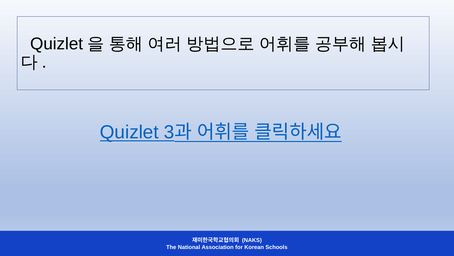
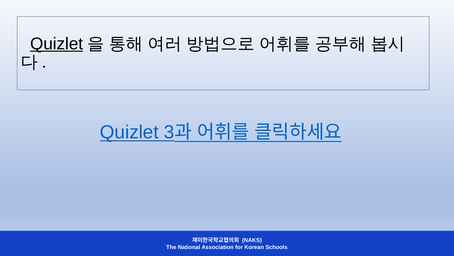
Quizlet at (57, 44) underline: none -> present
